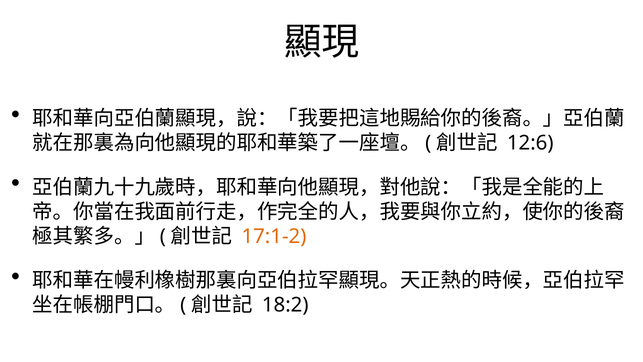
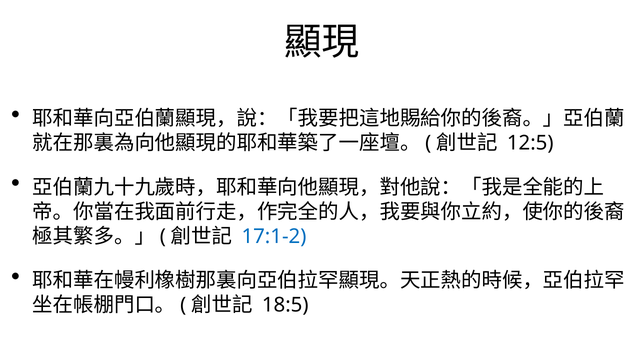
12:6: 12:6 -> 12:5
17:1-2 colour: orange -> blue
18:2: 18:2 -> 18:5
